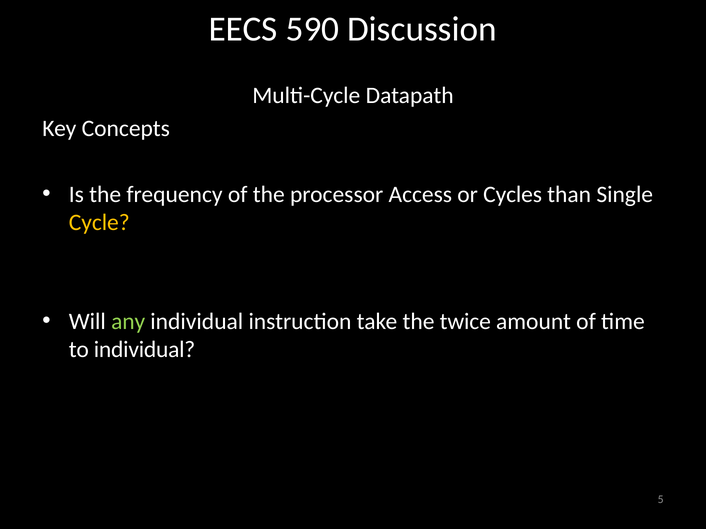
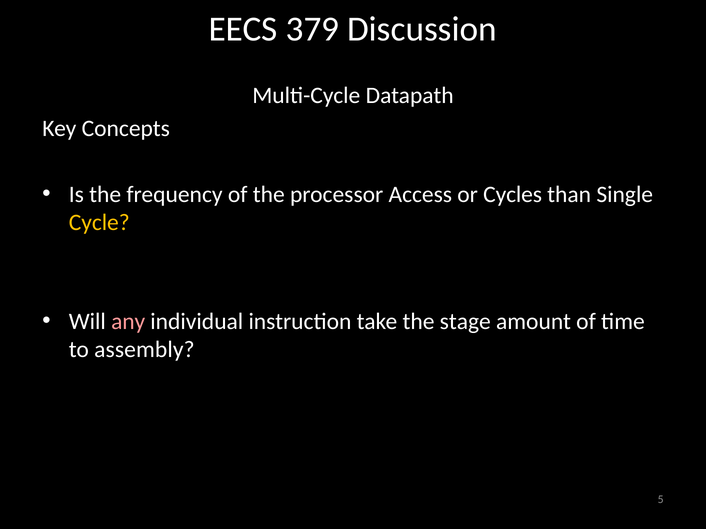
590: 590 -> 379
any colour: light green -> pink
twice: twice -> stage
to individual: individual -> assembly
